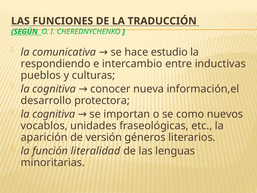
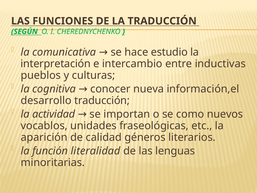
respondiendo: respondiendo -> interpretación
desarrollo protectora: protectora -> traducción
cognitiva at (54, 114): cognitiva -> actividad
versión: versión -> calidad
